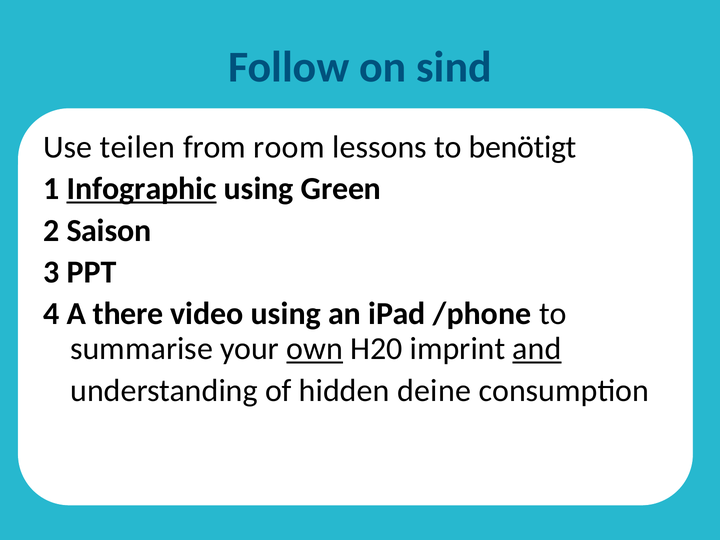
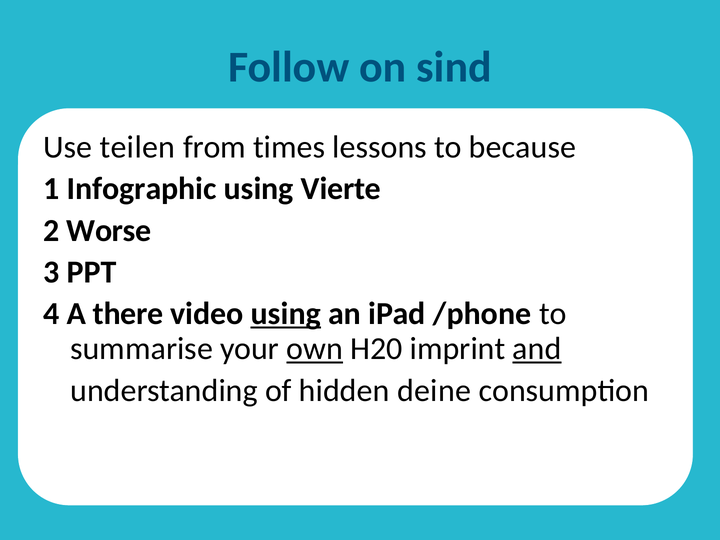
room: room -> times
benötigt: benötigt -> because
Infographic underline: present -> none
Green: Green -> Vierte
Saison: Saison -> Worse
using at (286, 314) underline: none -> present
